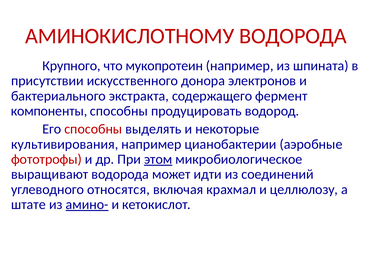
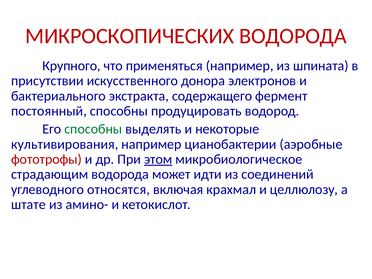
АМИНОКИСЛОТНОМУ: АМИНОКИСЛОТНОМУ -> МИКРОСКОПИЧЕСКИХ
мукопротеин: мукопротеин -> применяться
компоненты: компоненты -> постоянный
способны at (93, 129) colour: red -> green
выращивают: выращивают -> страдающим
амино- underline: present -> none
